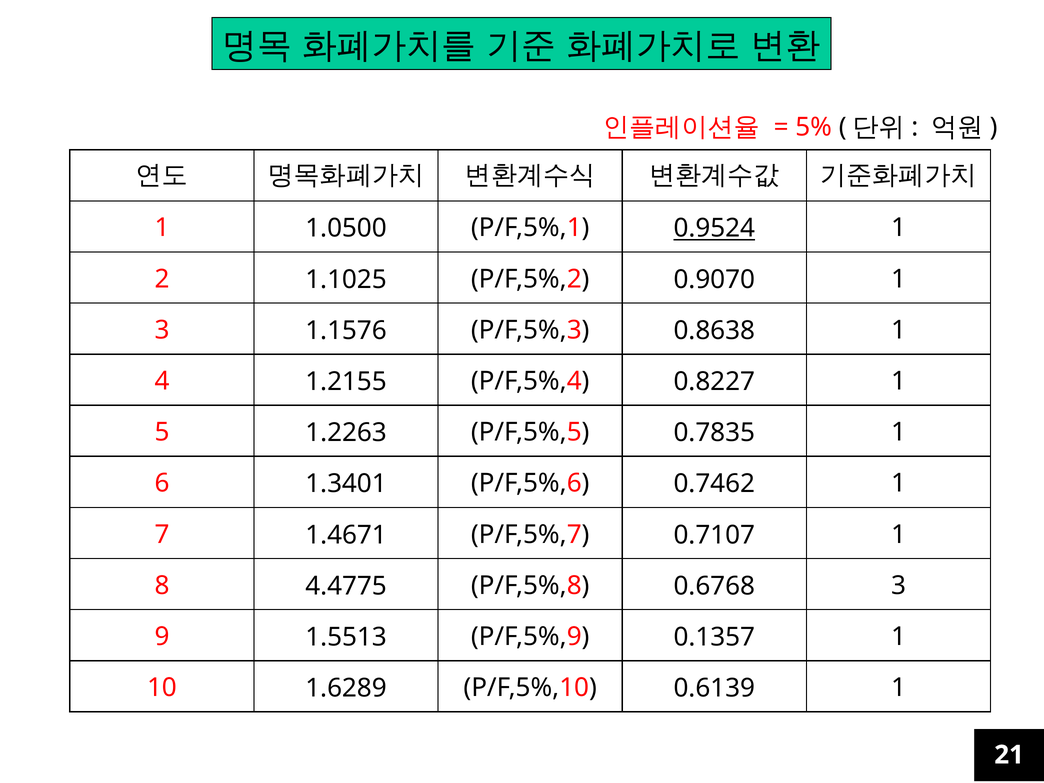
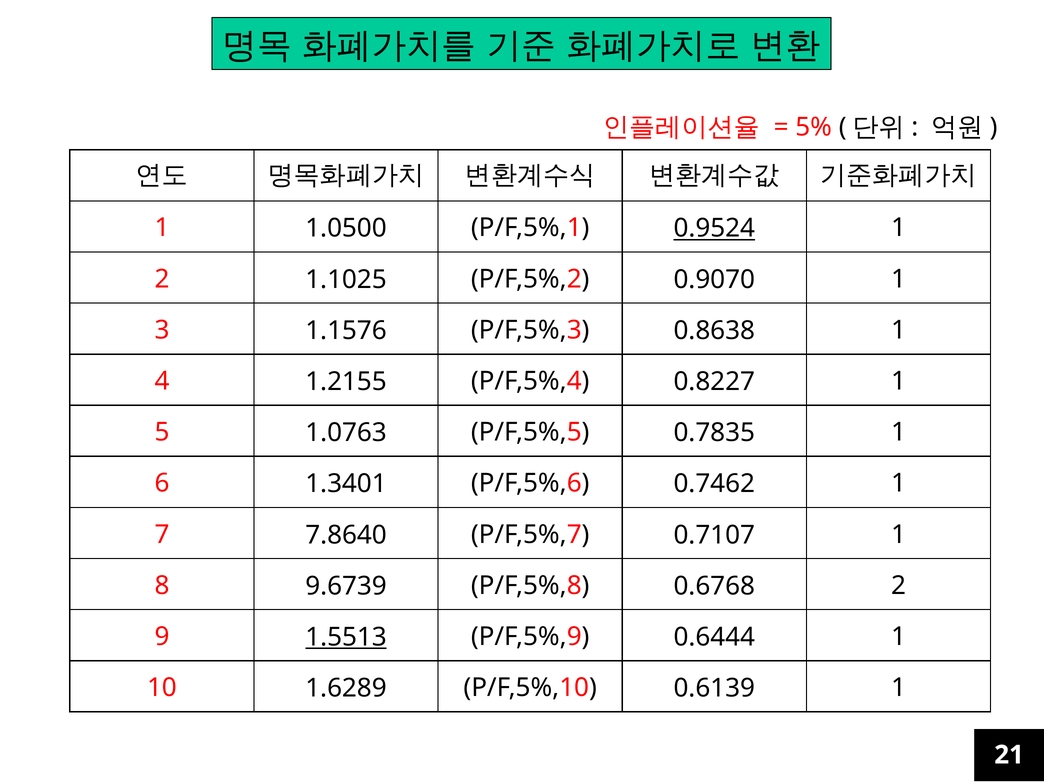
1.2263: 1.2263 -> 1.0763
1.4671: 1.4671 -> 7.8640
4.4775: 4.4775 -> 9.6739
0.6768 3: 3 -> 2
1.5513 underline: none -> present
0.1357: 0.1357 -> 0.6444
